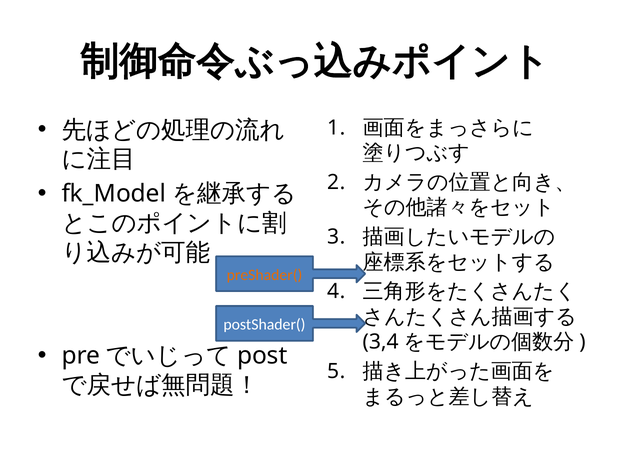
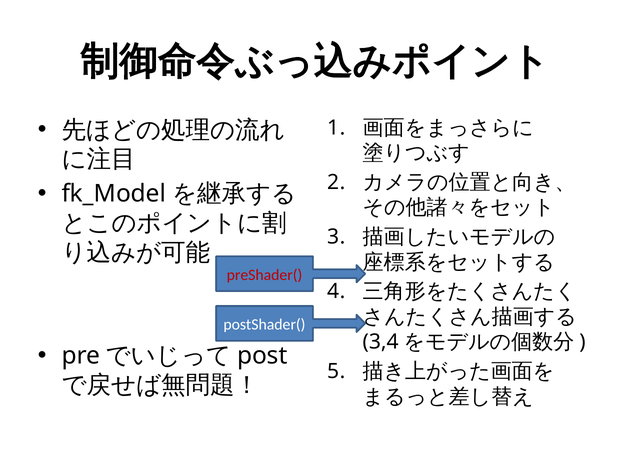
preShader( colour: orange -> red
